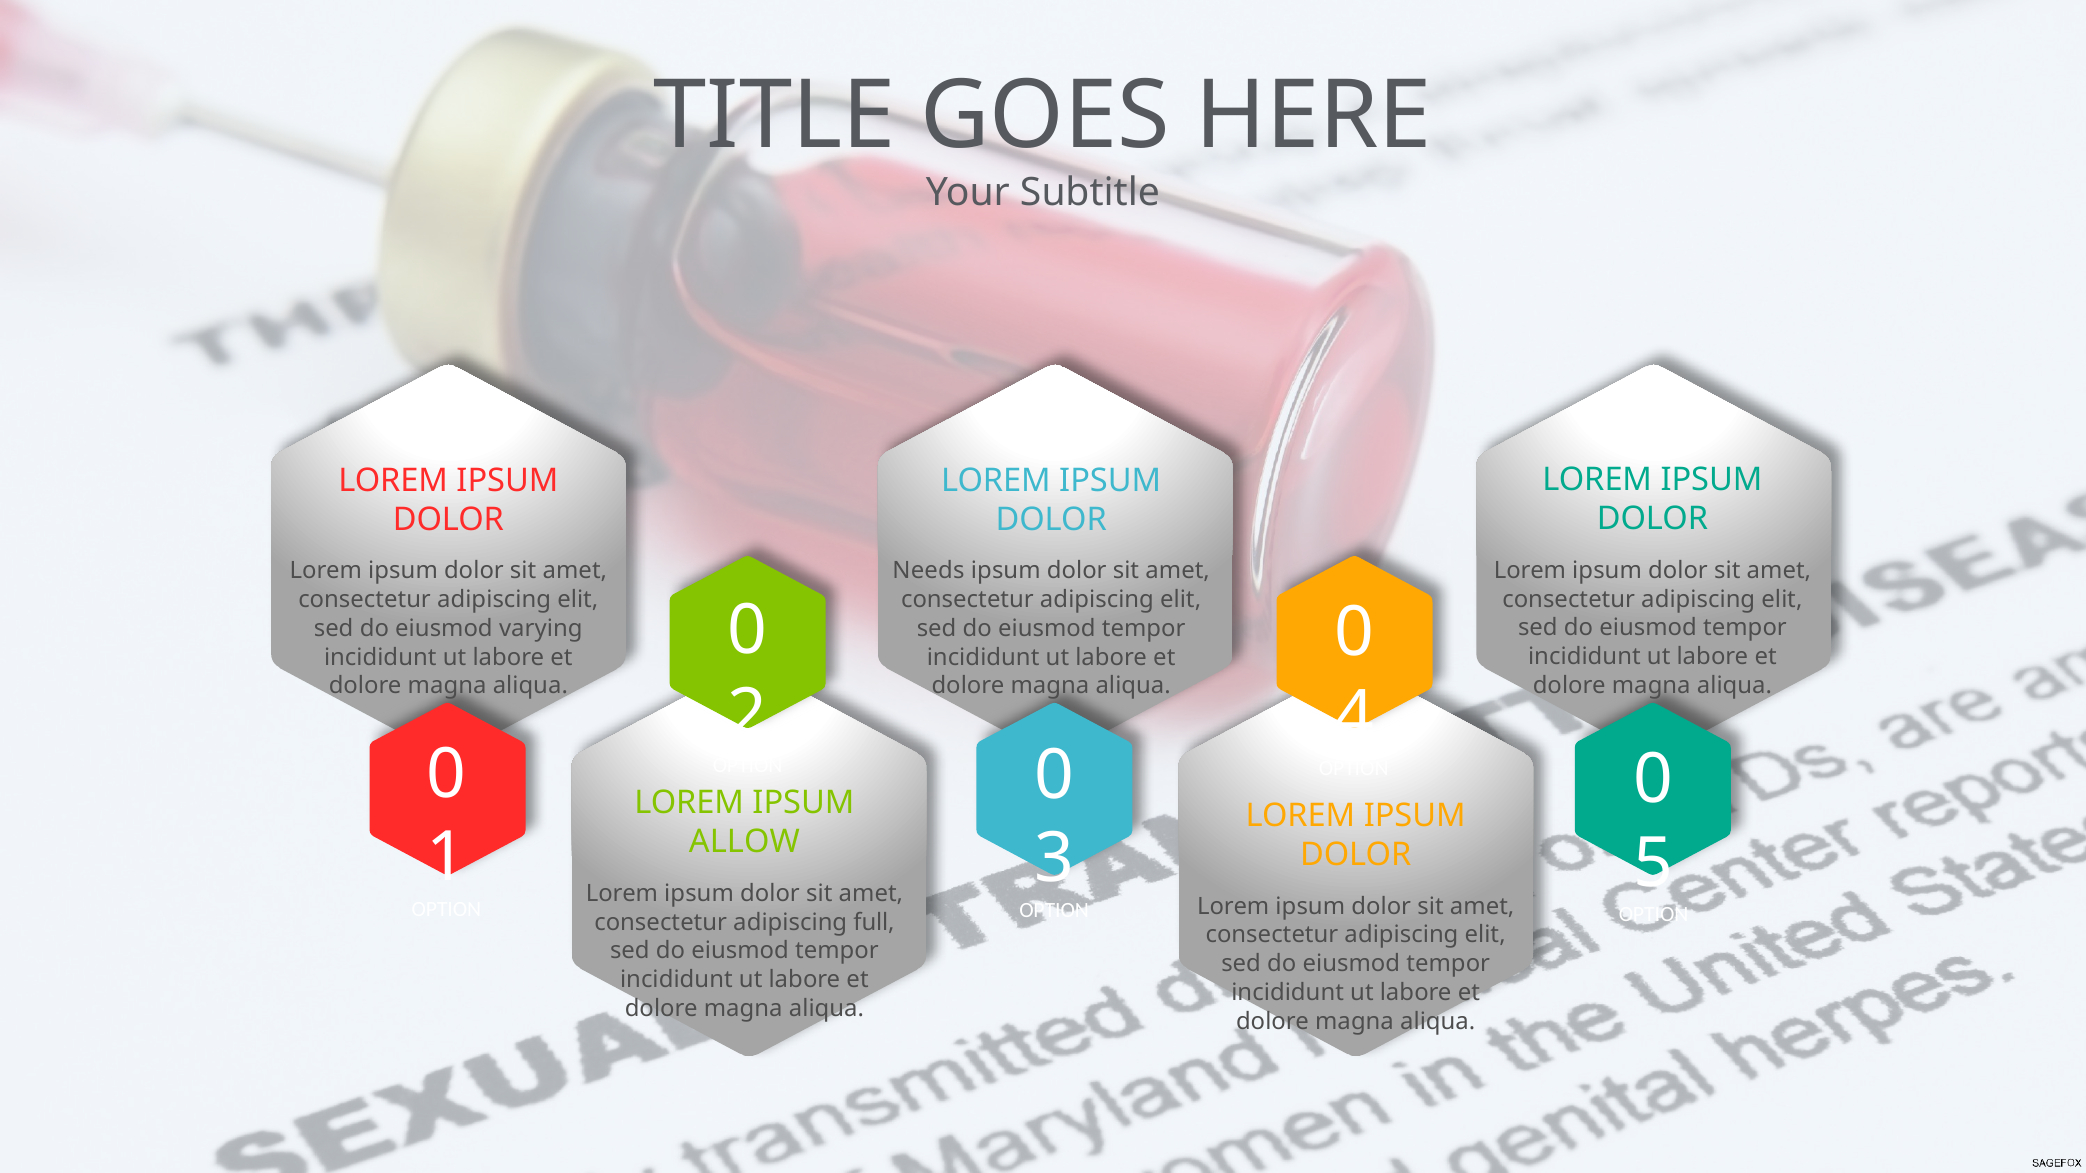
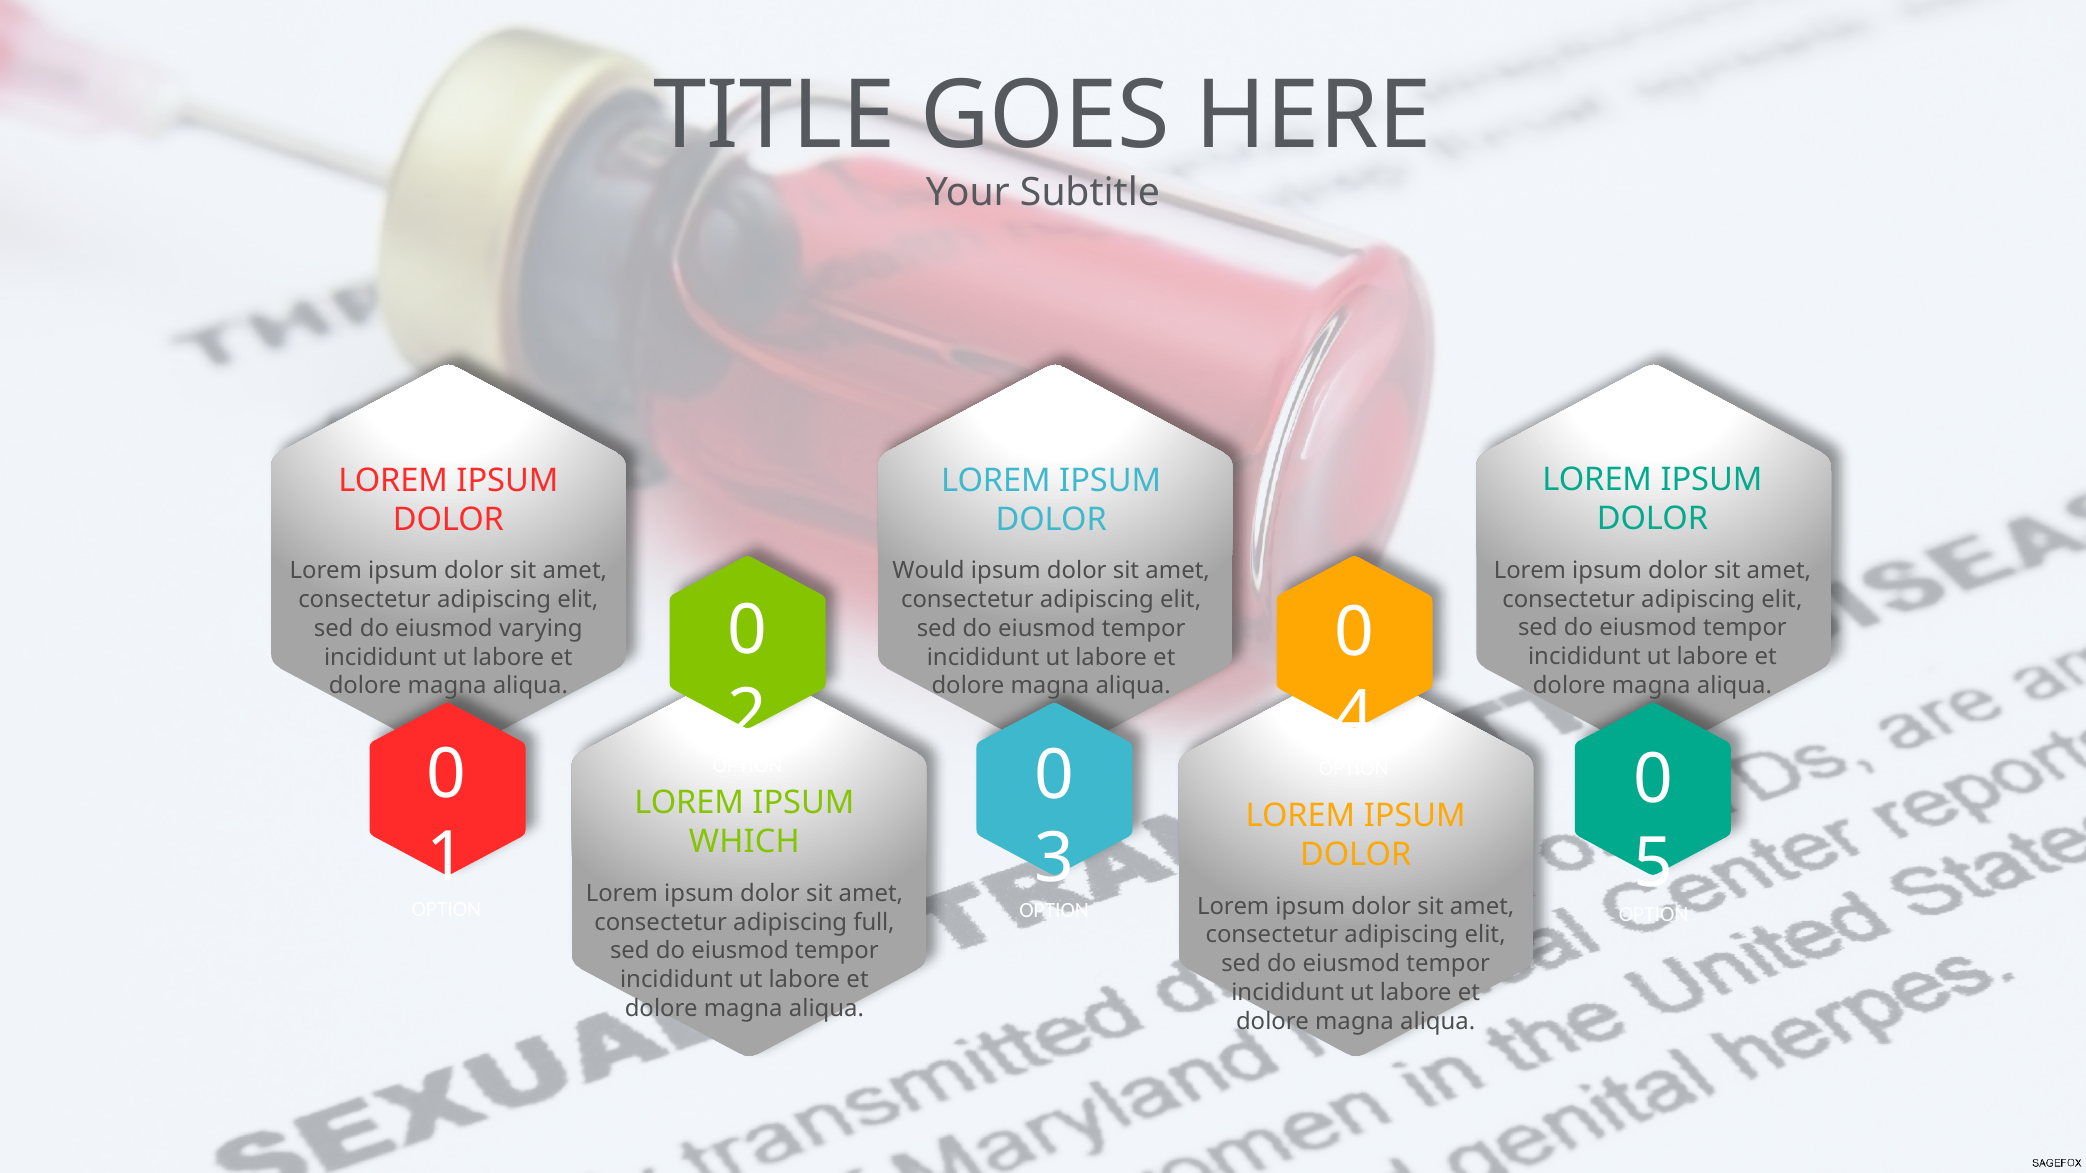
Needs: Needs -> Would
ALLOW: ALLOW -> WHICH
